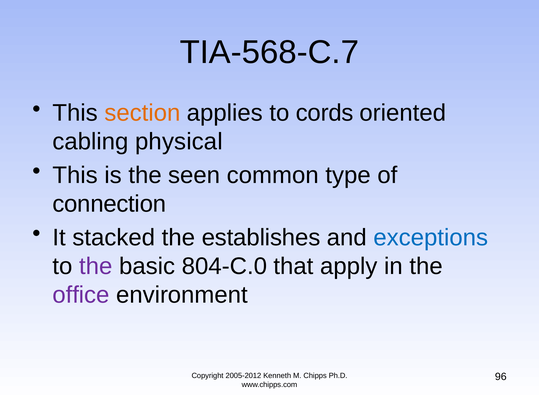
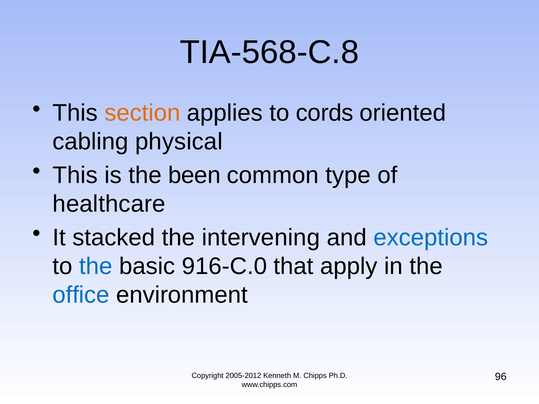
TIA-568-C.7: TIA-568-C.7 -> TIA-568-C.8
seen: seen -> been
connection: connection -> healthcare
establishes: establishes -> intervening
the at (96, 266) colour: purple -> blue
804-C.0: 804-C.0 -> 916-C.0
office colour: purple -> blue
